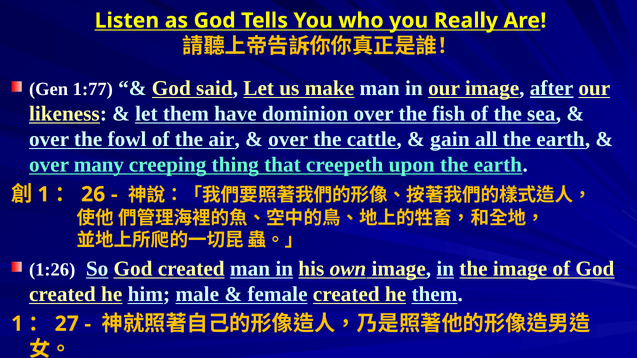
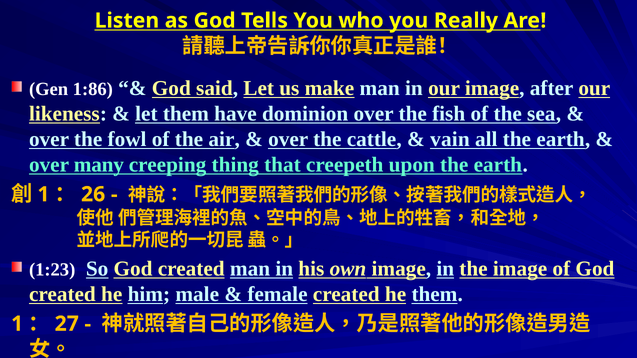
1:77: 1:77 -> 1:86
after underline: present -> none
gain: gain -> vain
1:26: 1:26 -> 1:23
